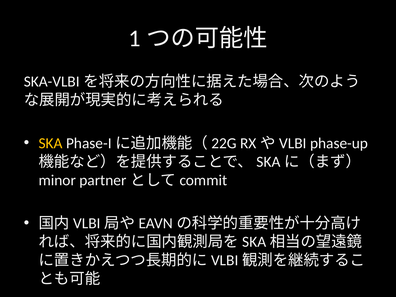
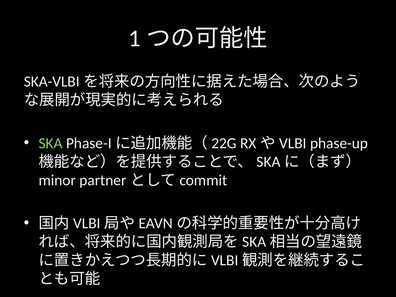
SKA colour: yellow -> light green
